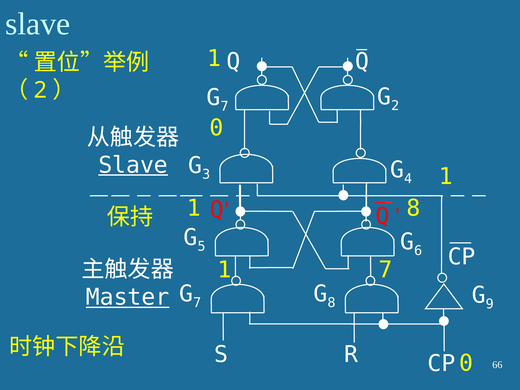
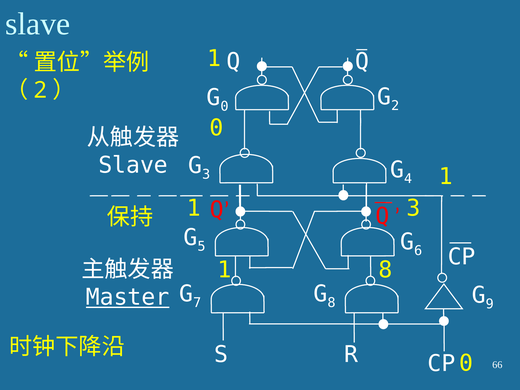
7 at (225, 106): 7 -> 0
Slave at (133, 165) underline: present -> none
1 8: 8 -> 3
1 7: 7 -> 8
